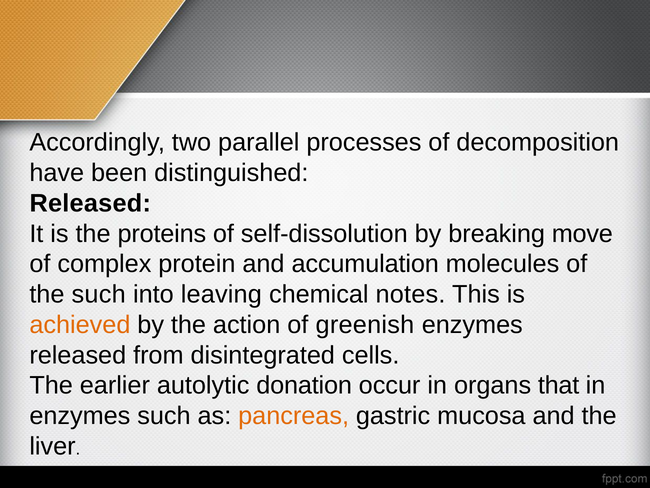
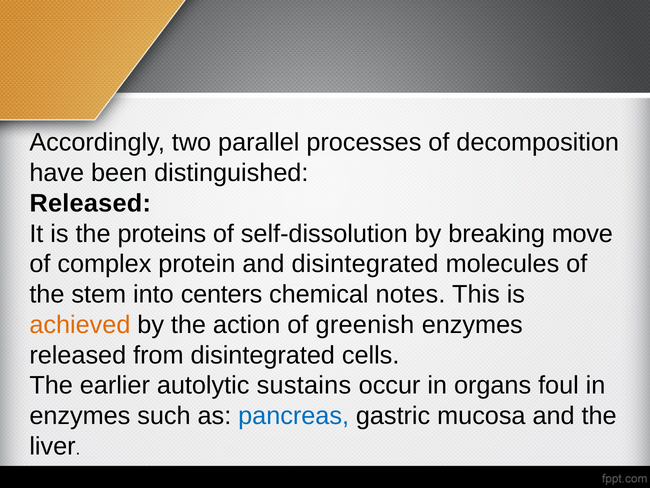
and accumulation: accumulation -> disintegrated
the such: such -> stem
leaving: leaving -> centers
donation: donation -> sustains
that: that -> foul
pancreas colour: orange -> blue
